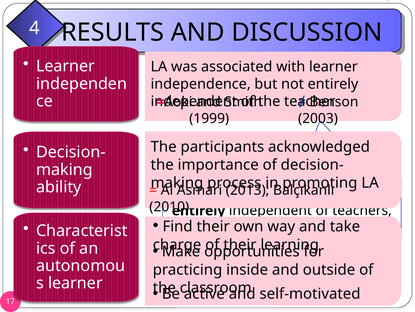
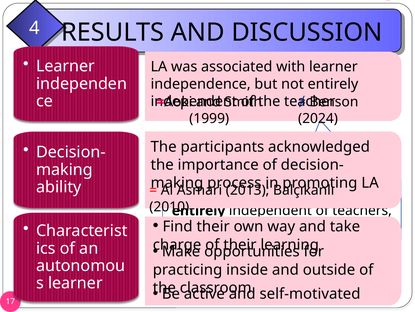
2003: 2003 -> 2024
